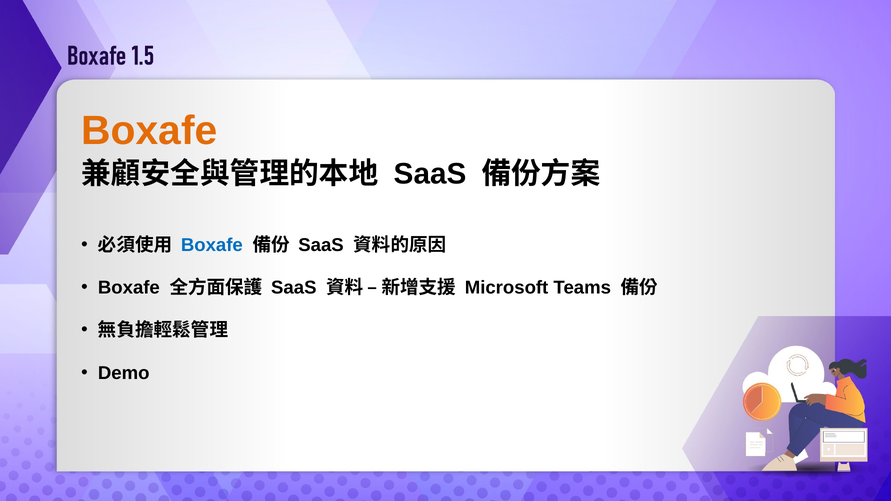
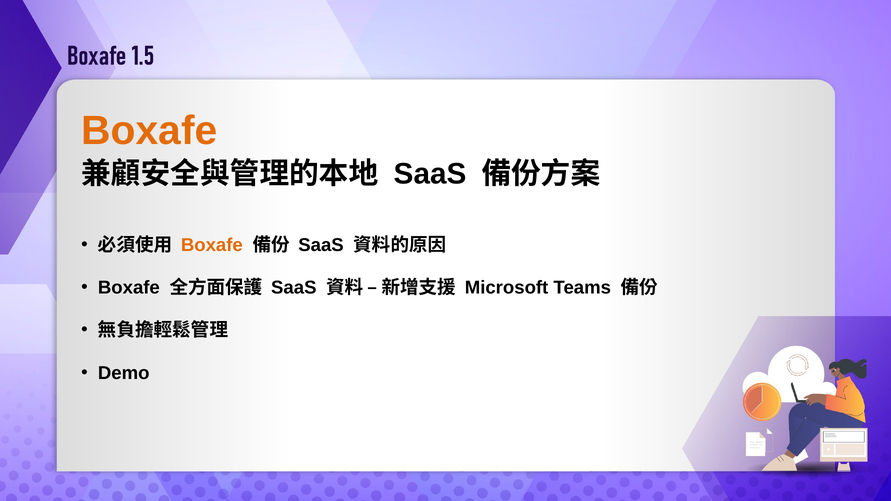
Boxafe at (212, 245) colour: blue -> orange
